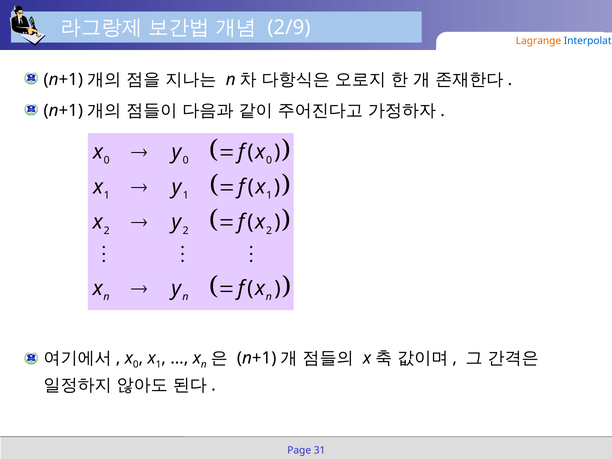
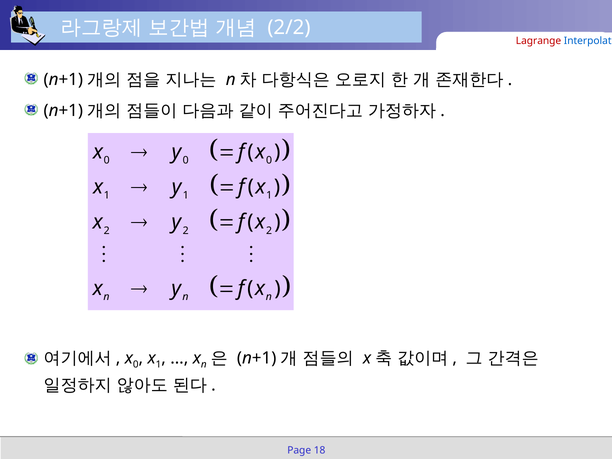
2/9: 2/9 -> 2/2
Lagrange colour: orange -> red
31: 31 -> 18
